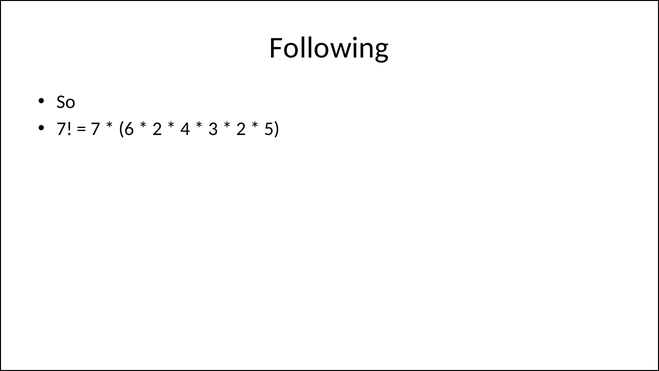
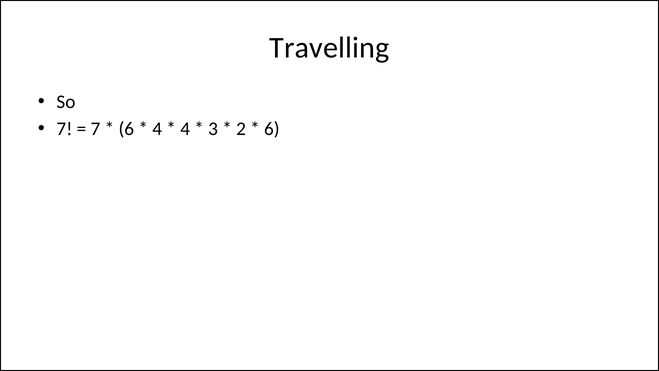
Following: Following -> Travelling
2 at (157, 129): 2 -> 4
5 at (272, 129): 5 -> 6
